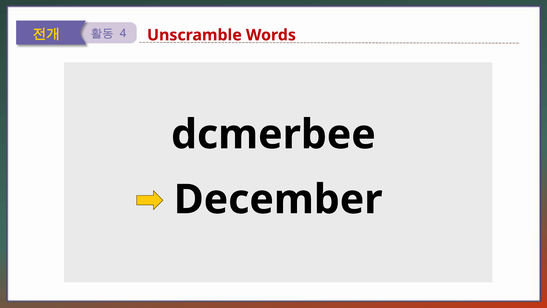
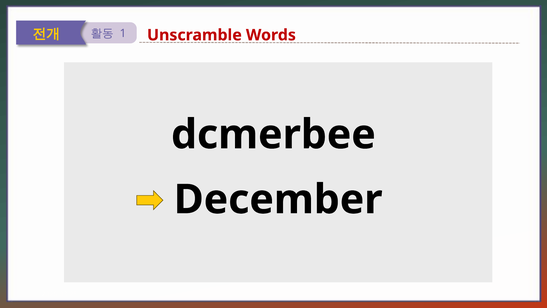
4: 4 -> 1
